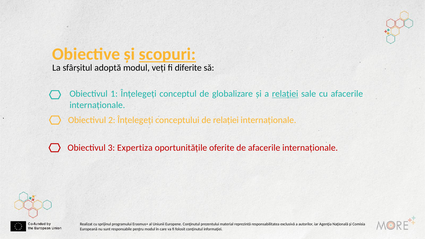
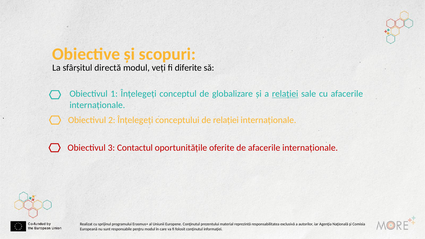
scopuri underline: present -> none
adoptă: adoptă -> directă
Expertiza: Expertiza -> Contactul
